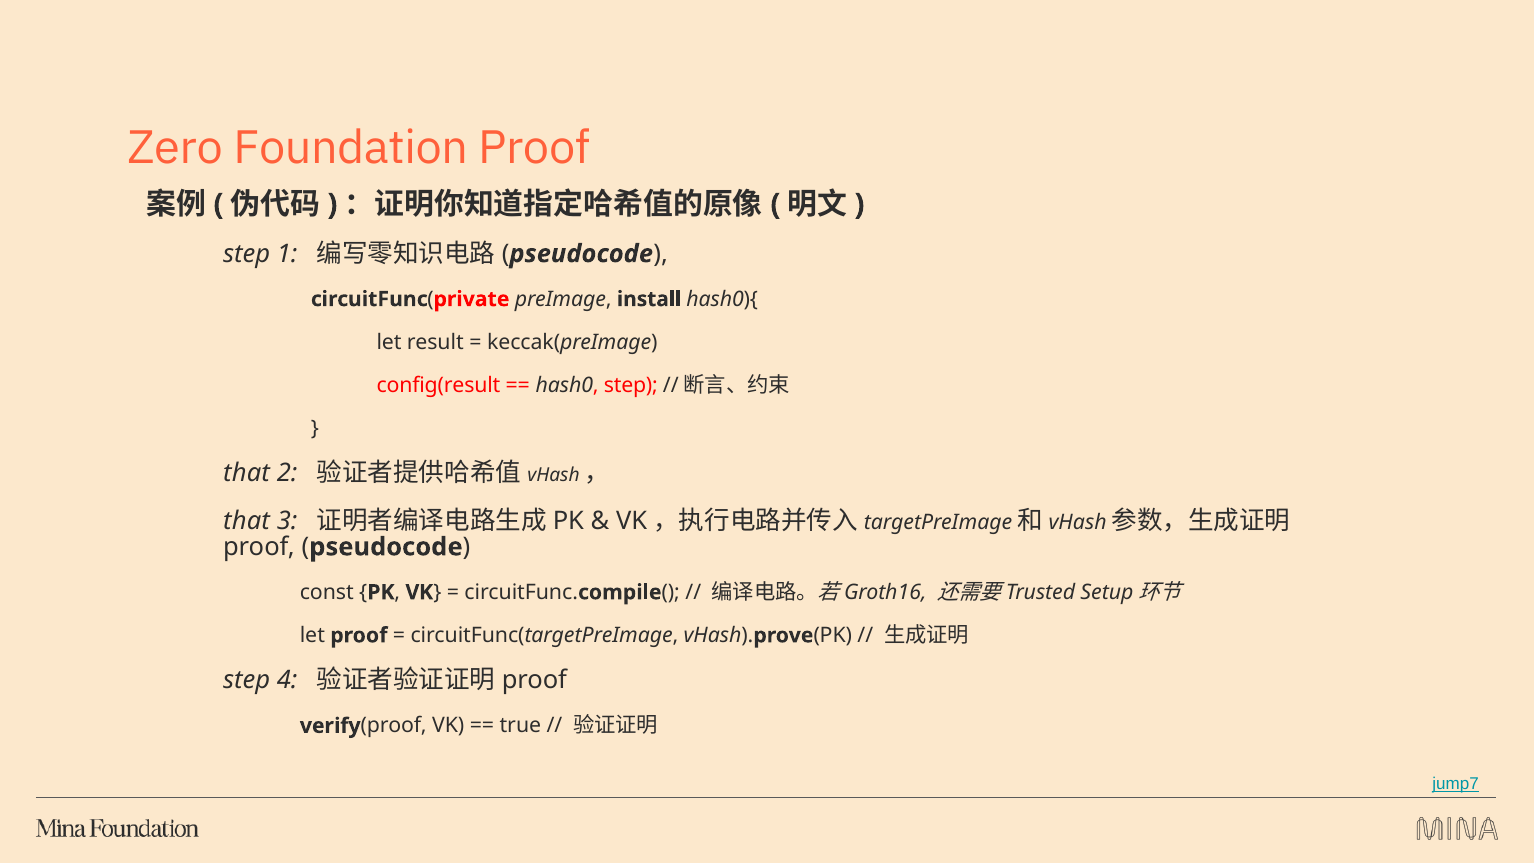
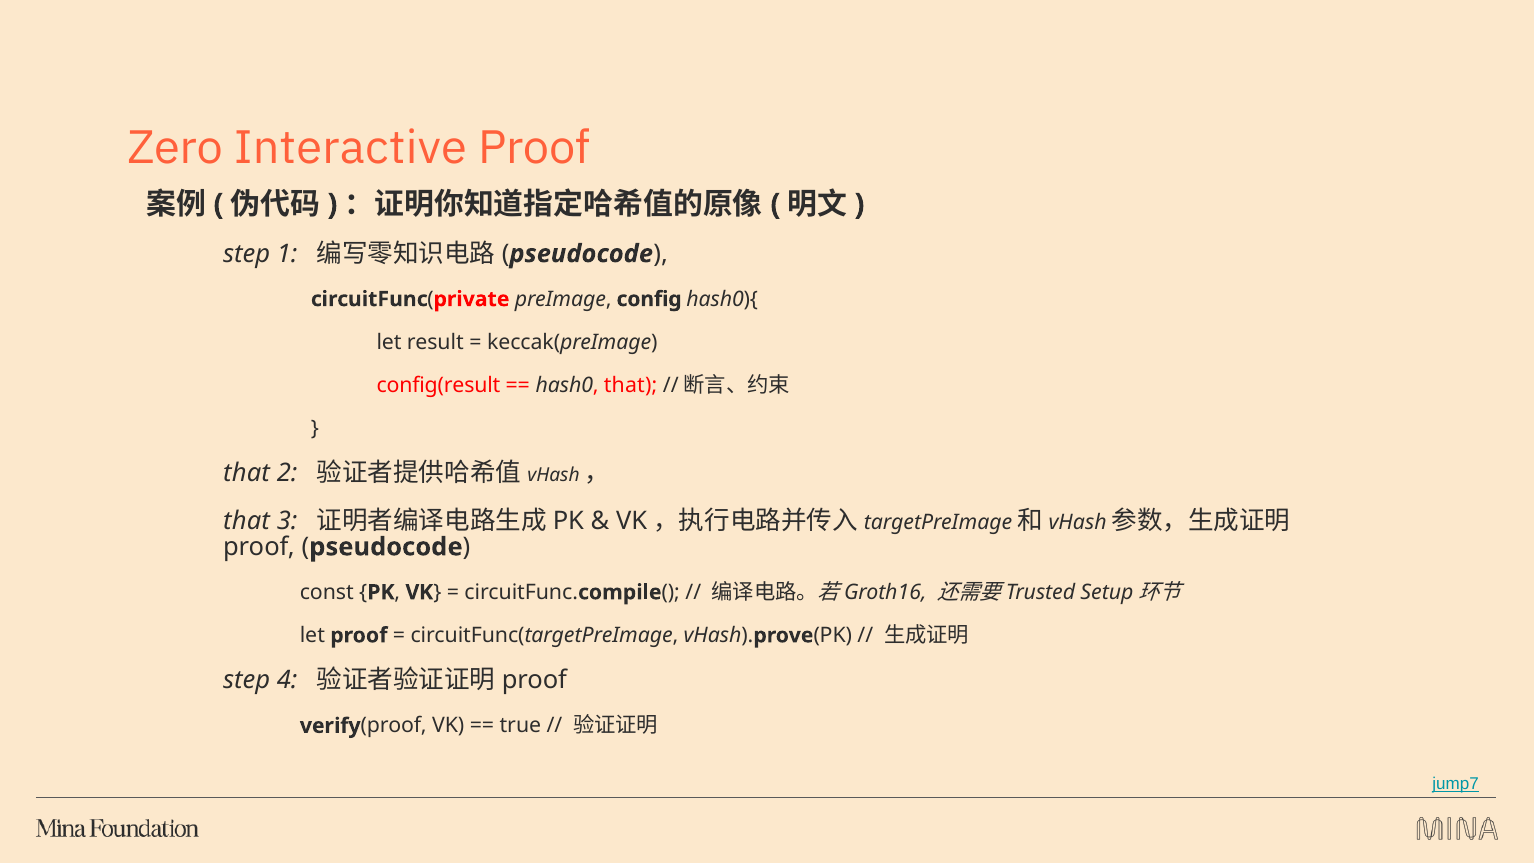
Foundation: Foundation -> Interactive
install: install -> config
hash0 step: step -> that
